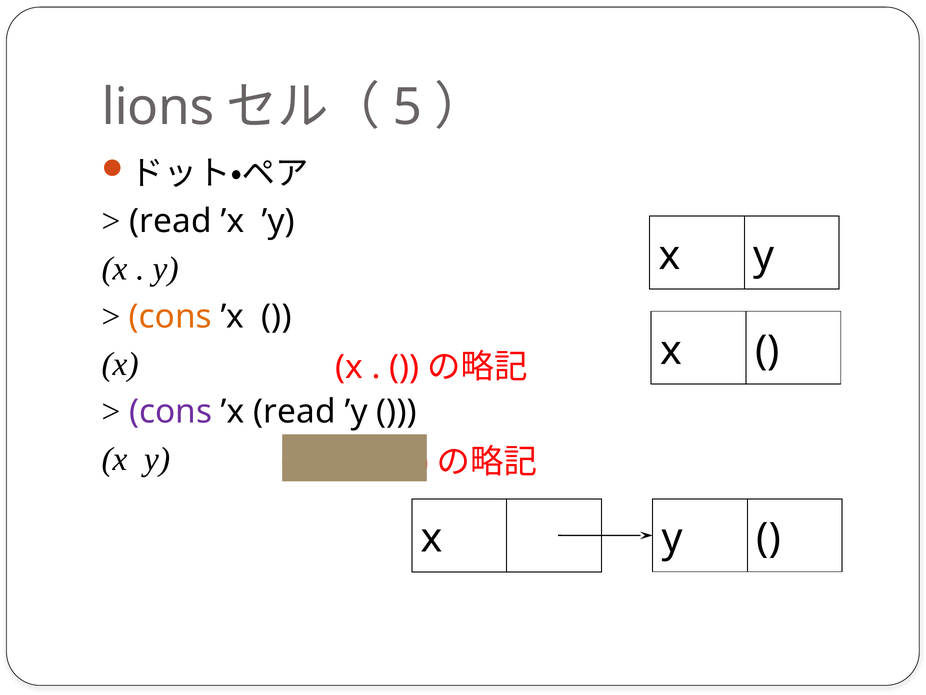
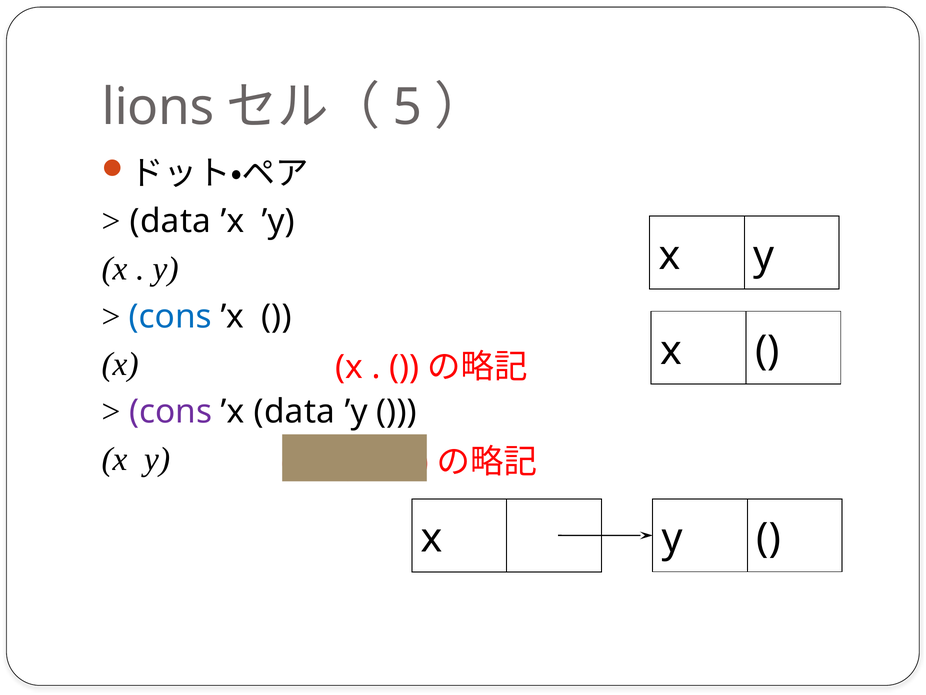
read at (171, 221): read -> data
cons at (170, 316) colour: orange -> blue
’x read: read -> data
